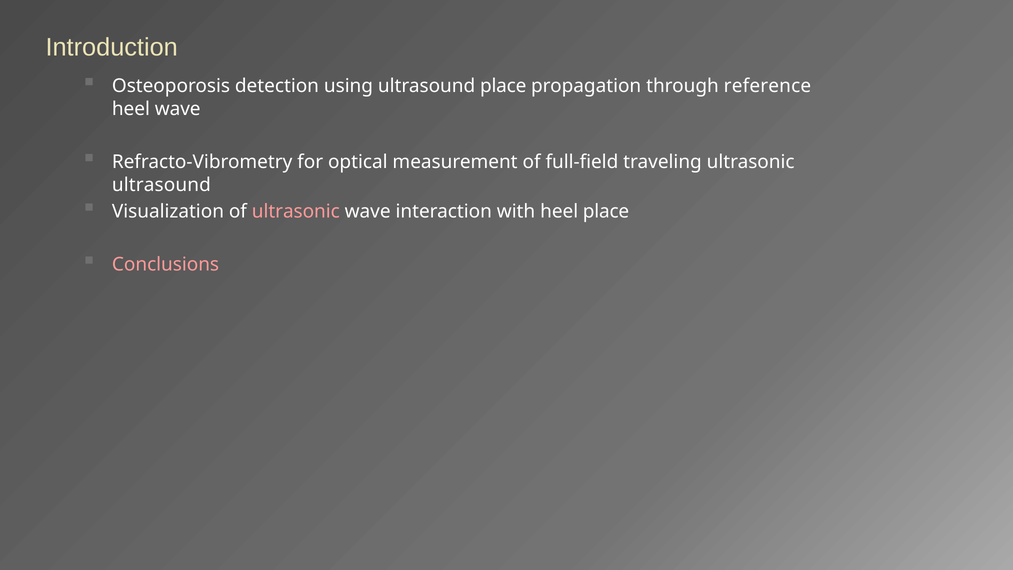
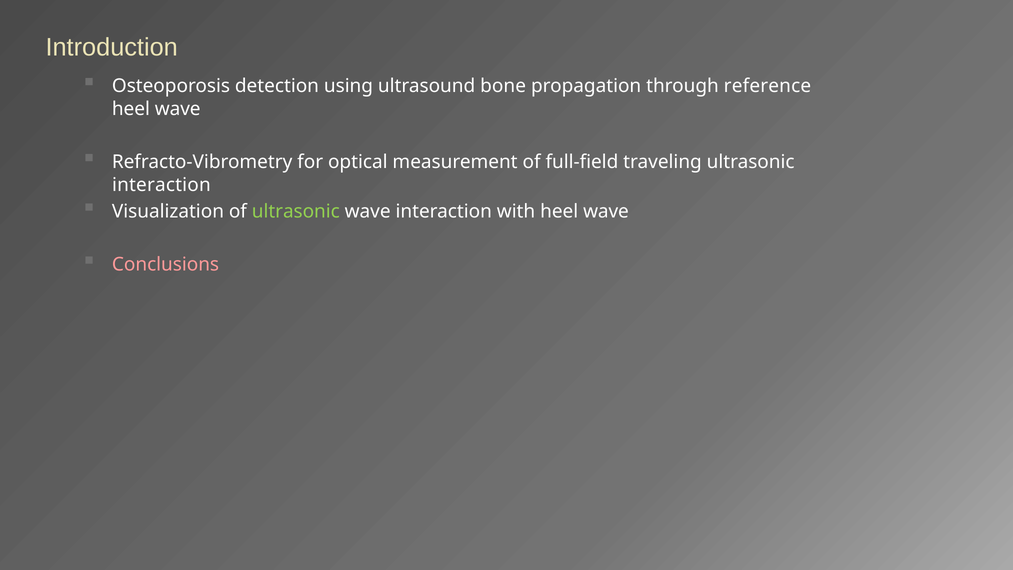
ultrasound place: place -> bone
ultrasound at (161, 185): ultrasound -> interaction
ultrasonic at (296, 211) colour: pink -> light green
with heel place: place -> wave
